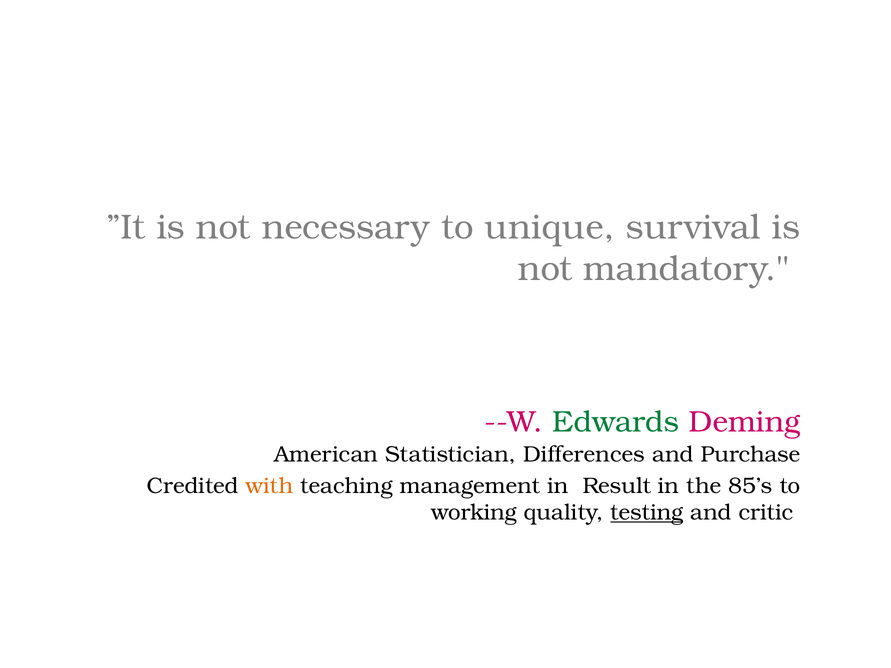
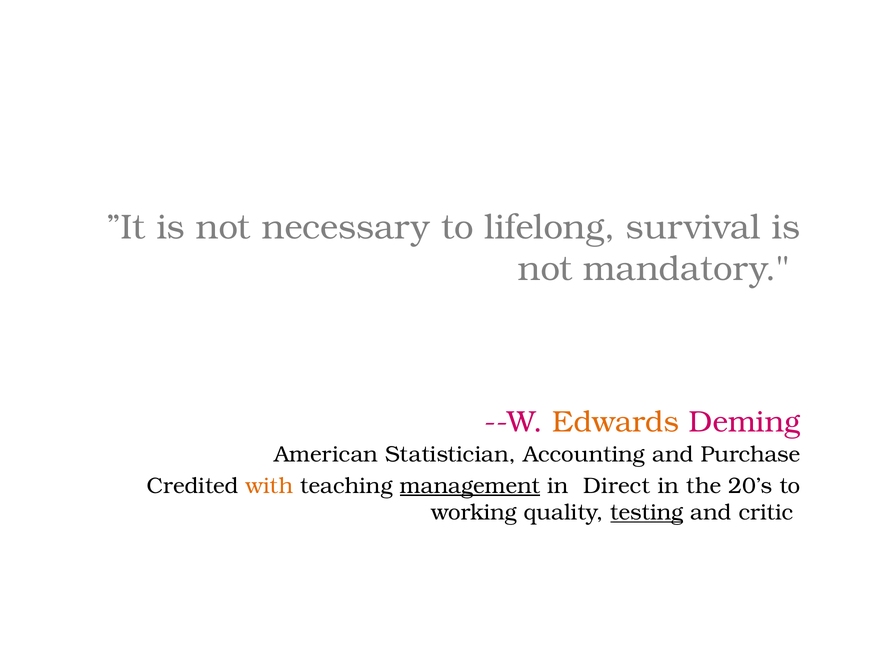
unique: unique -> lifelong
Edwards colour: green -> orange
Differences: Differences -> Accounting
management underline: none -> present
Result: Result -> Direct
85’s: 85’s -> 20’s
